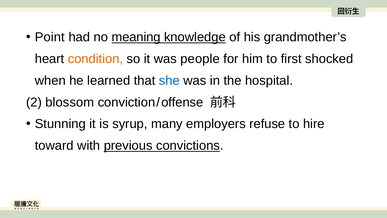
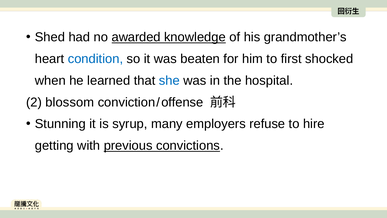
Point: Point -> Shed
meaning: meaning -> awarded
condition colour: orange -> blue
people: people -> beaten
toward: toward -> getting
